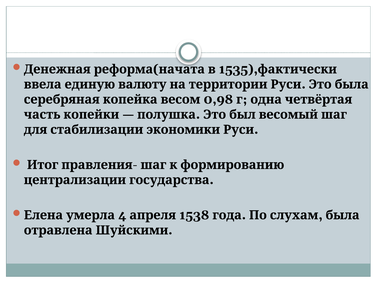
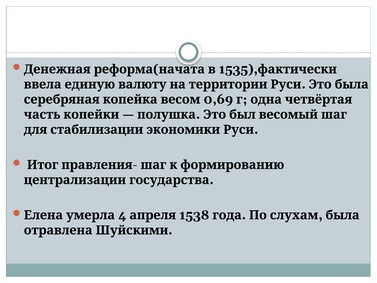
0,98: 0,98 -> 0,69
